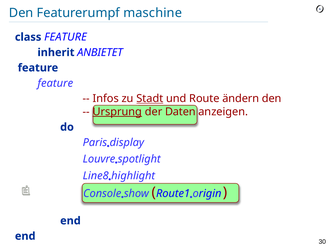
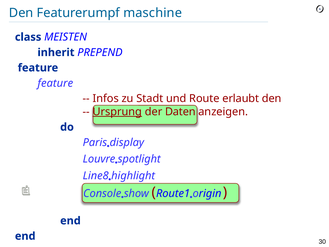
class FEATURE: FEATURE -> MEISTEN
ANBIETET: ANBIETET -> PREPEND
Stadt underline: present -> none
ändern: ändern -> erlaubt
